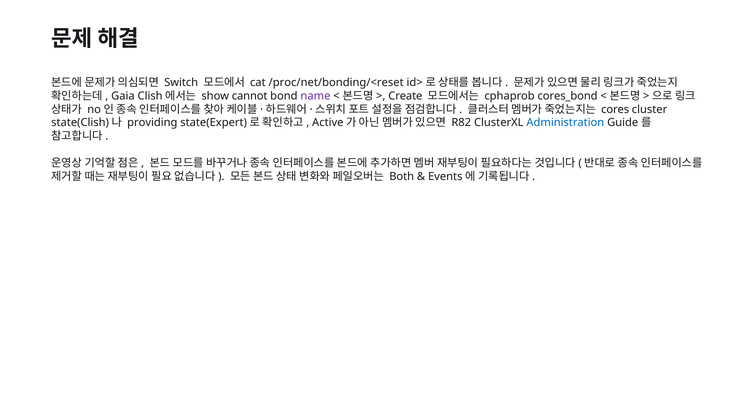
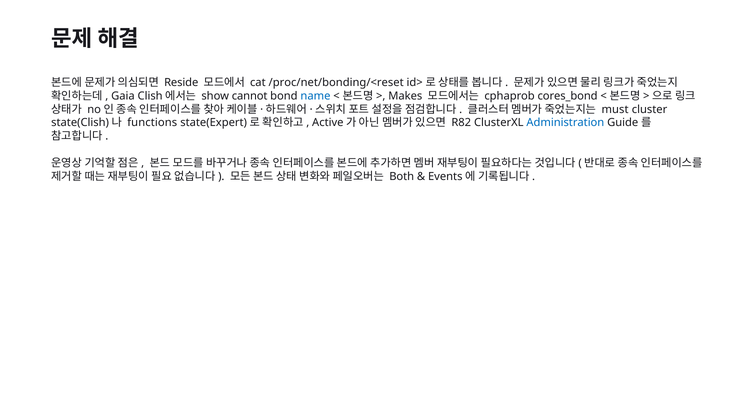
Switch: Switch -> Reside
name colour: purple -> blue
Create: Create -> Makes
cores: cores -> must
providing: providing -> functions
